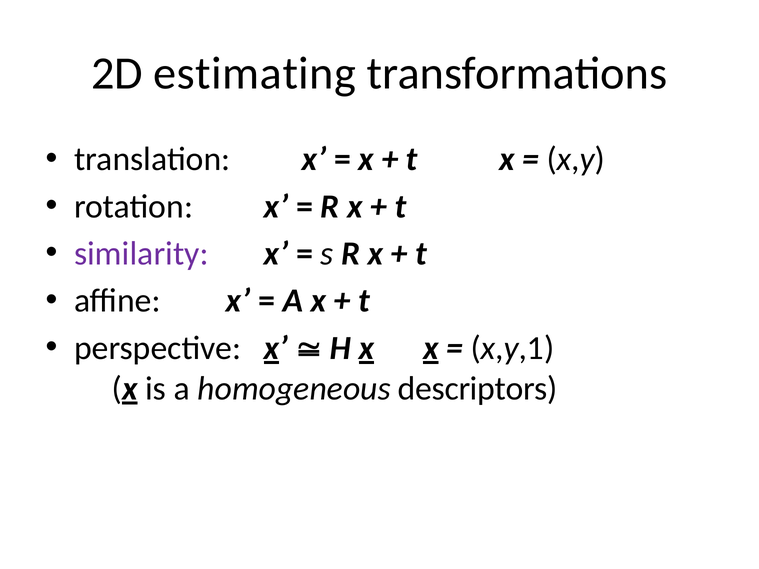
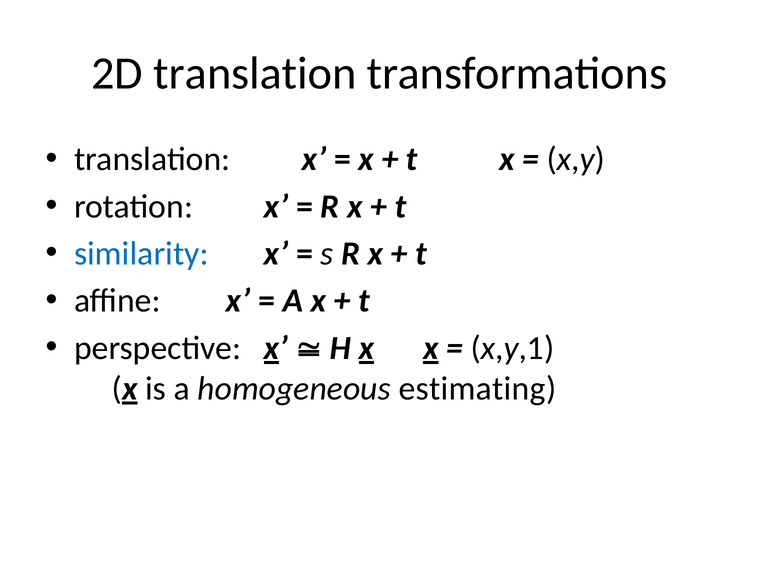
2D estimating: estimating -> translation
similarity colour: purple -> blue
descriptors: descriptors -> estimating
